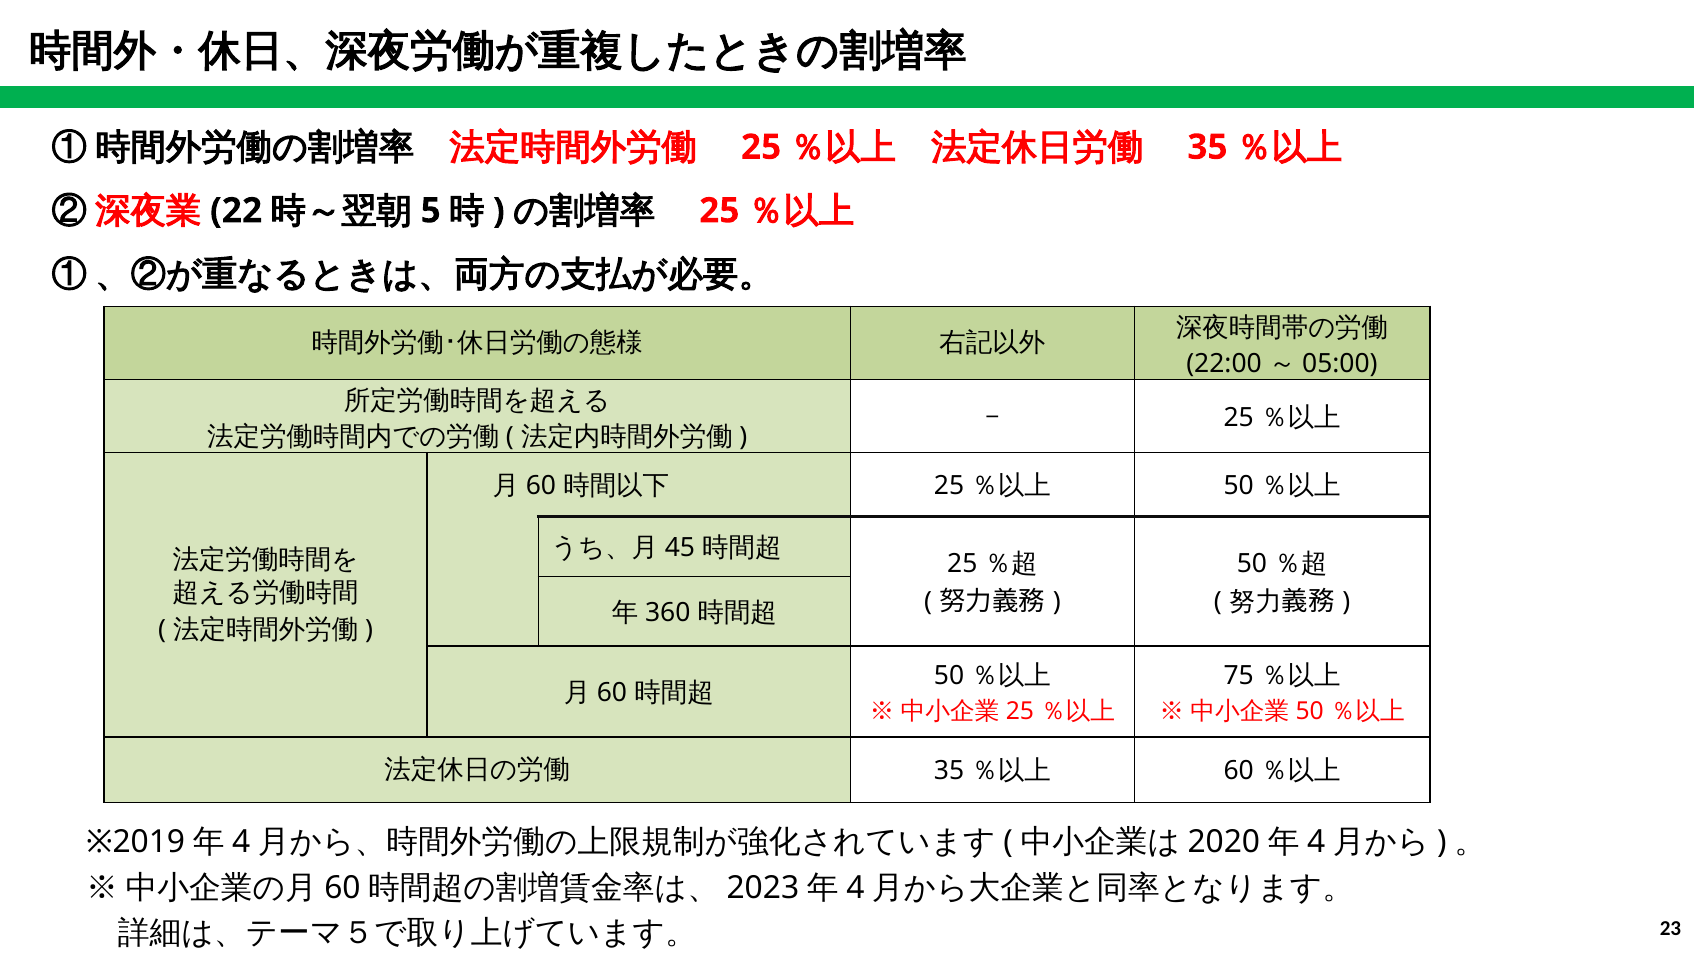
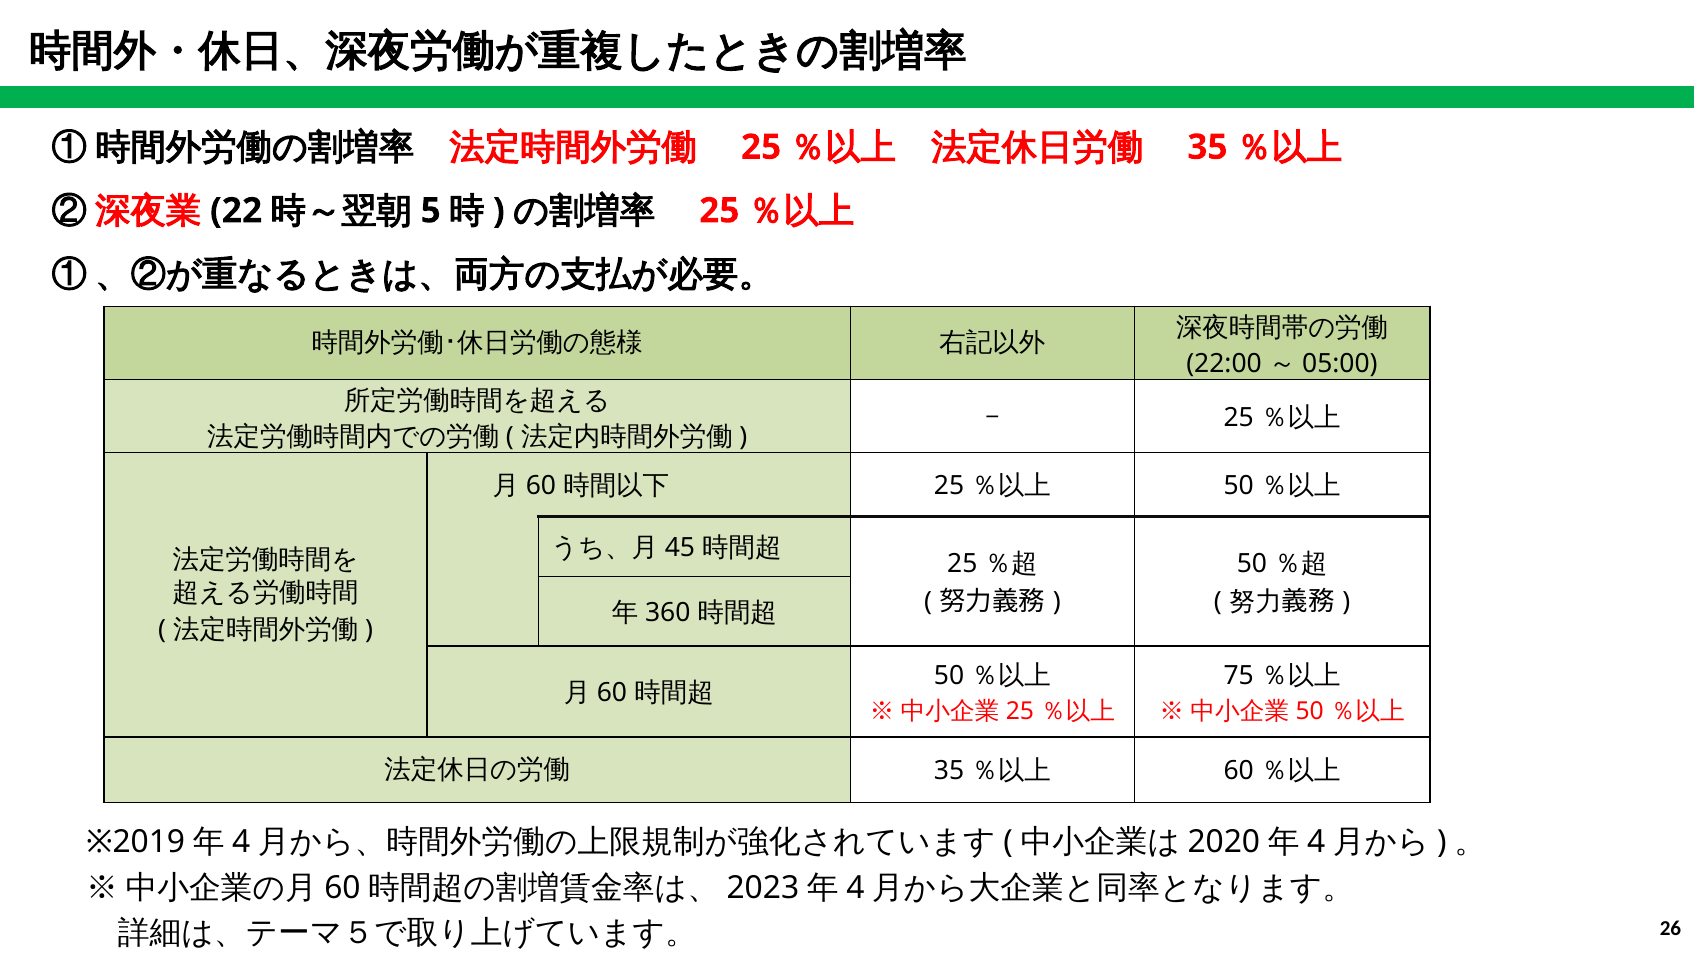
23: 23 -> 26
